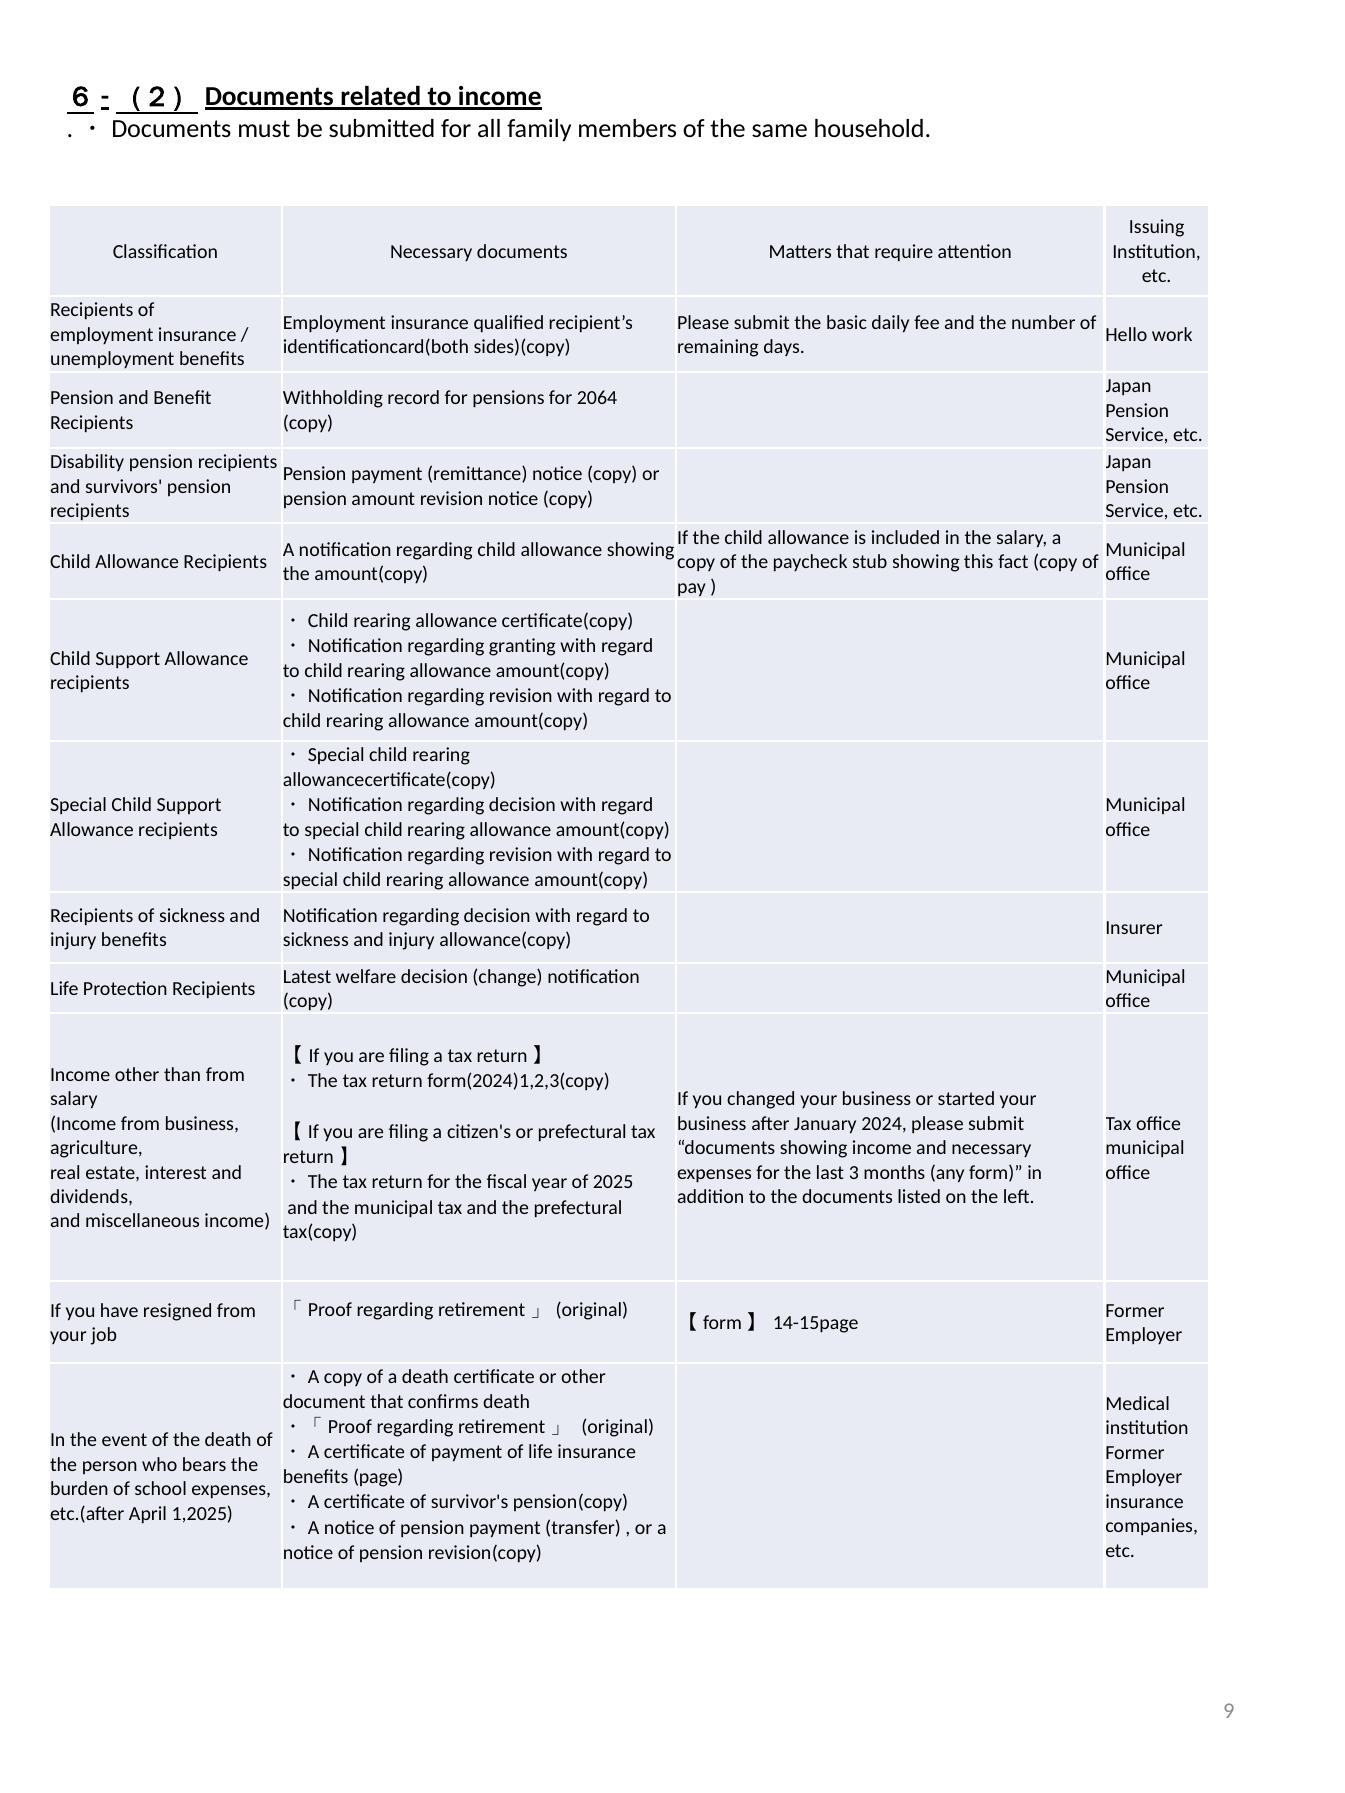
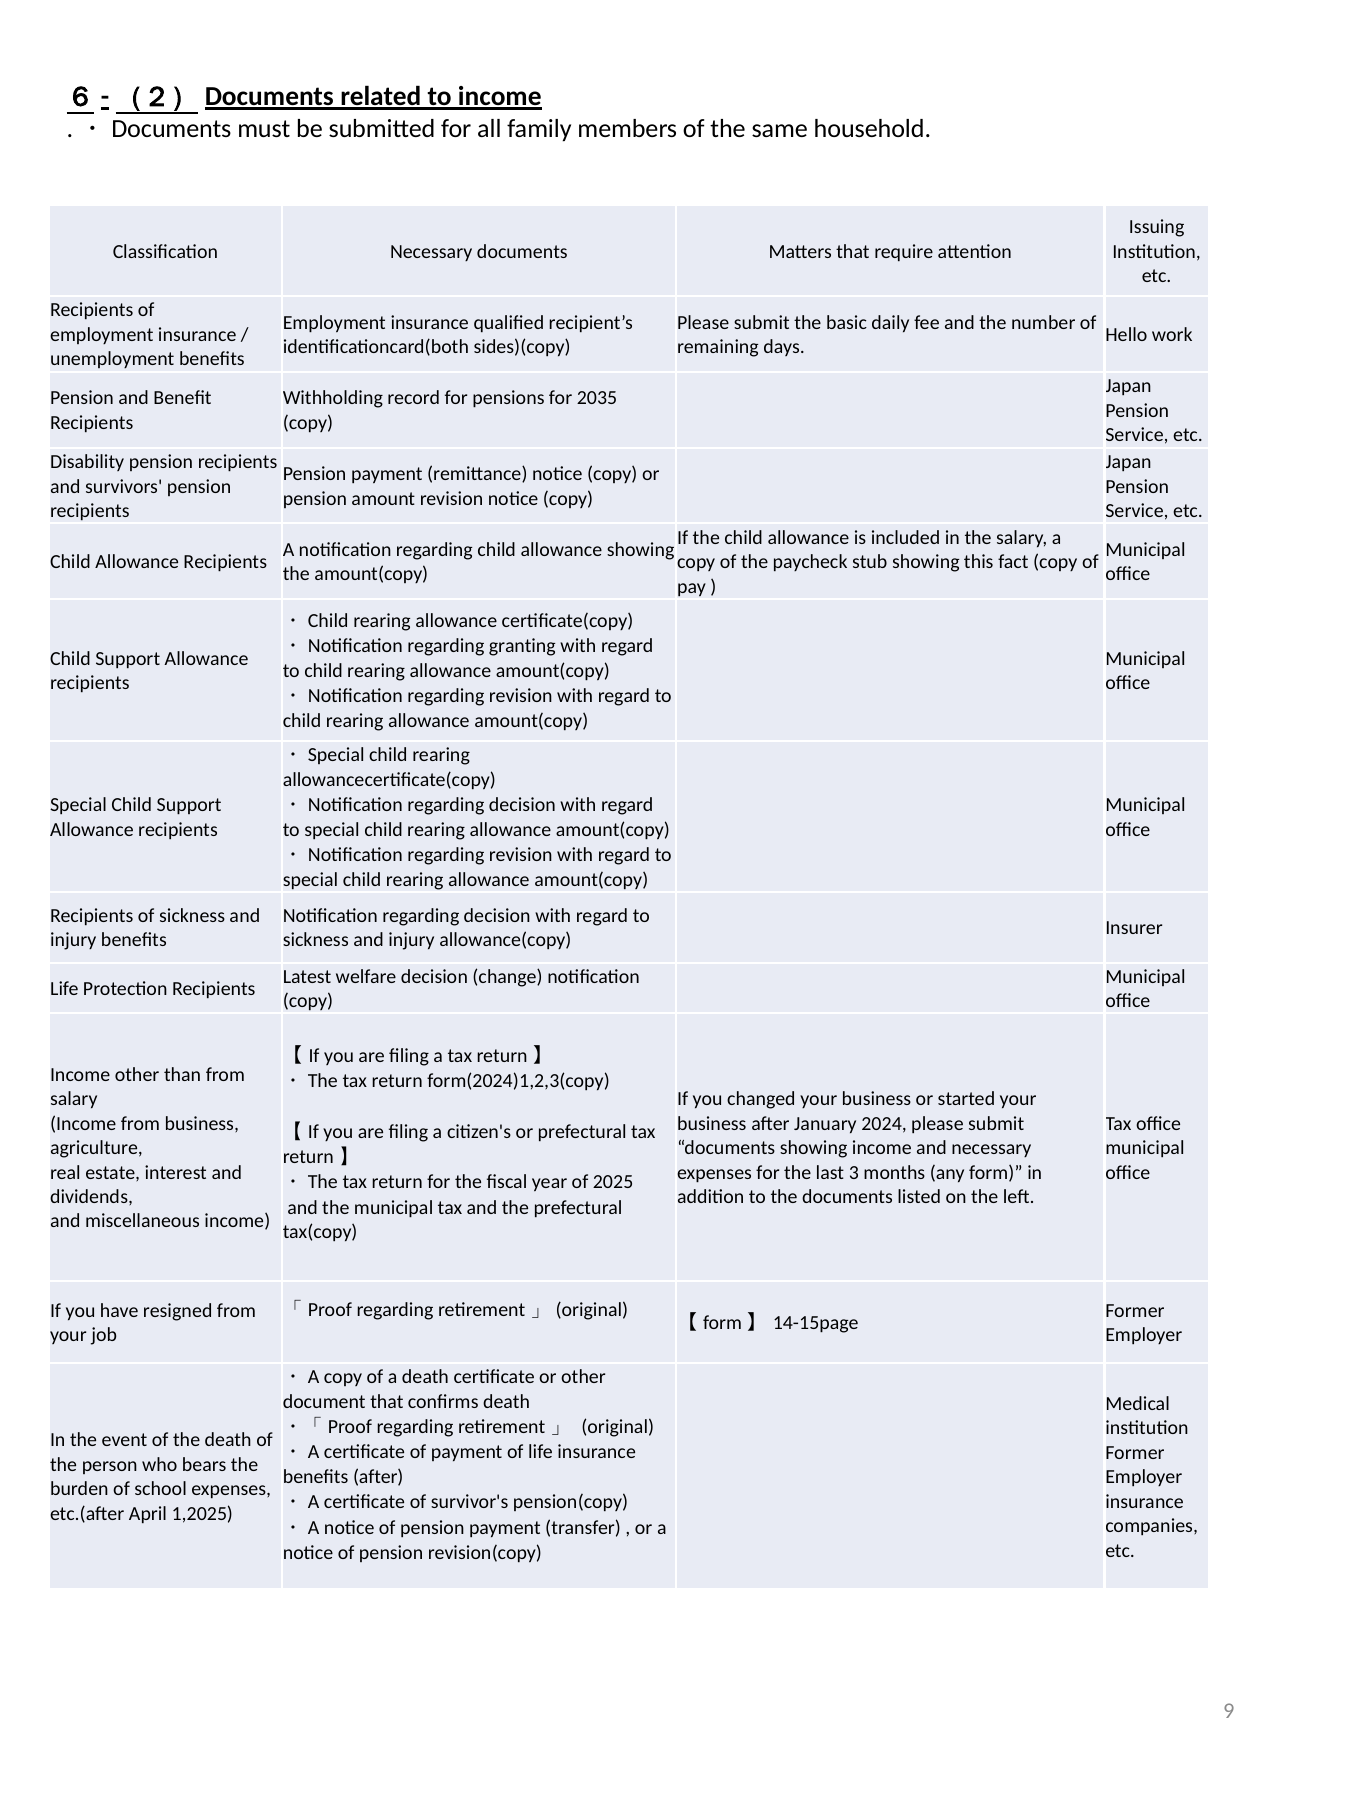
2064: 2064 -> 2035
benefits page: page -> after
